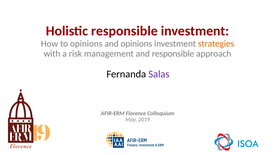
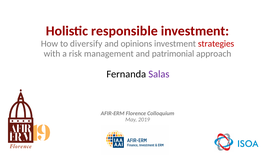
to opinions: opinions -> diversify
strategies colour: orange -> red
and responsible: responsible -> patrimonial
